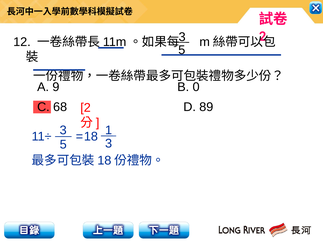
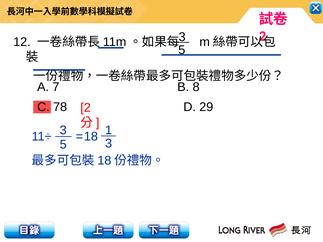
9: 9 -> 7
0: 0 -> 8
68: 68 -> 78
89: 89 -> 29
